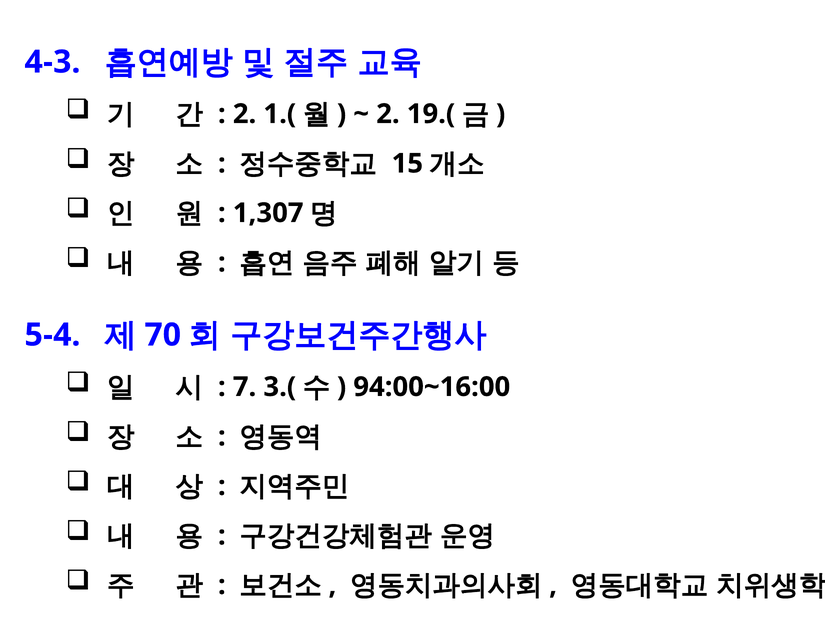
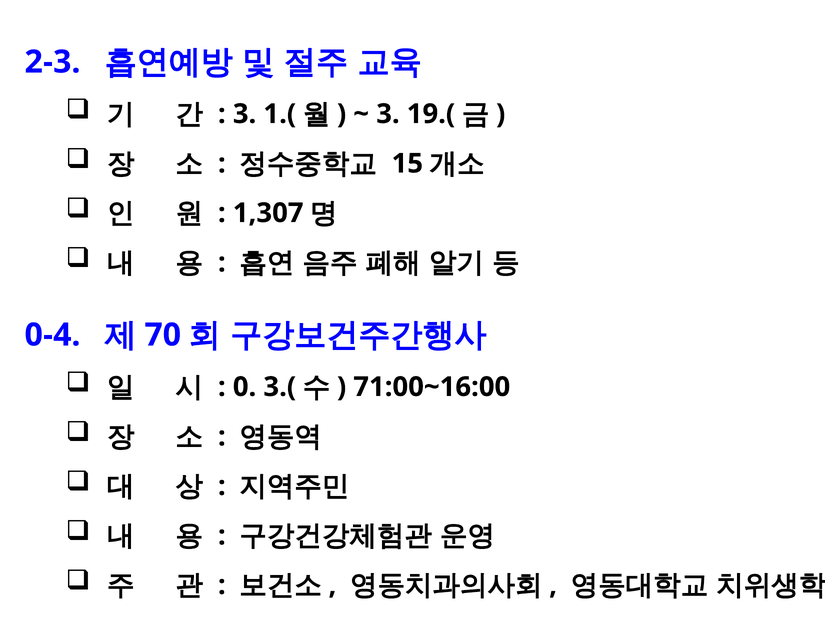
4-3: 4-3 -> 2-3
2 at (245, 114): 2 -> 3
2 at (388, 114): 2 -> 3
5-4: 5-4 -> 0-4
7: 7 -> 0
94:00~16:00: 94:00~16:00 -> 71:00~16:00
